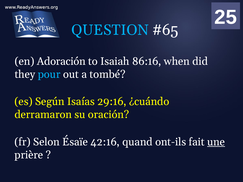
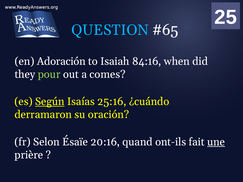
86:16: 86:16 -> 84:16
pour colour: light blue -> light green
tombé: tombé -> comes
Según underline: none -> present
29:16: 29:16 -> 25:16
42:16: 42:16 -> 20:16
